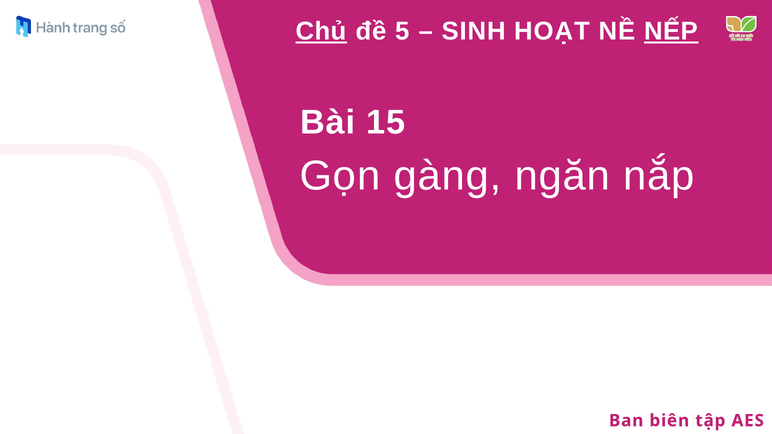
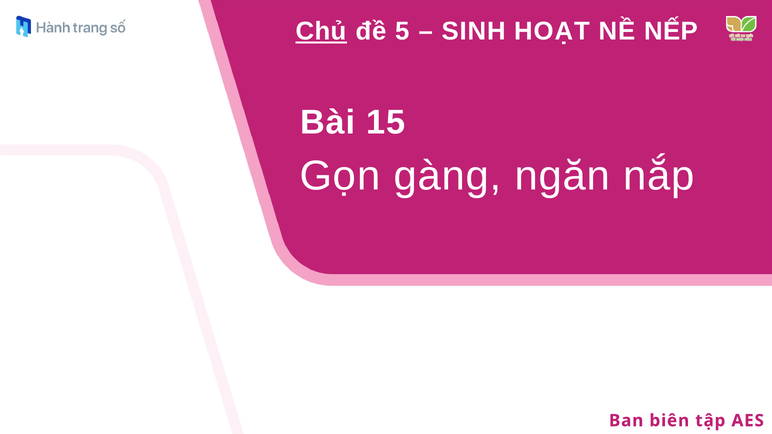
NẾP underline: present -> none
